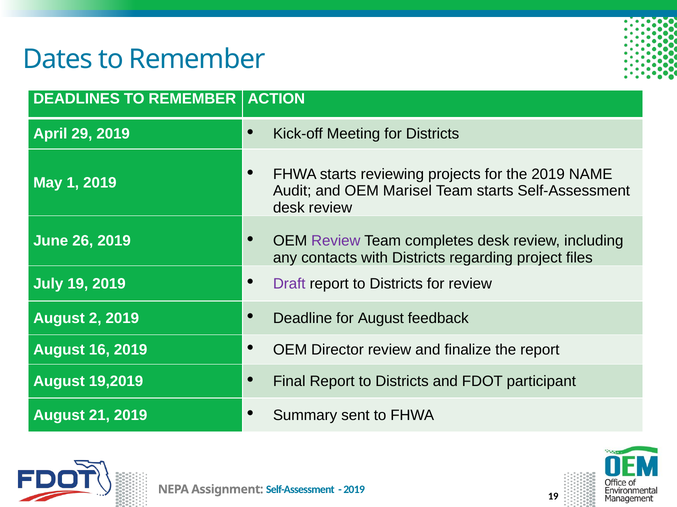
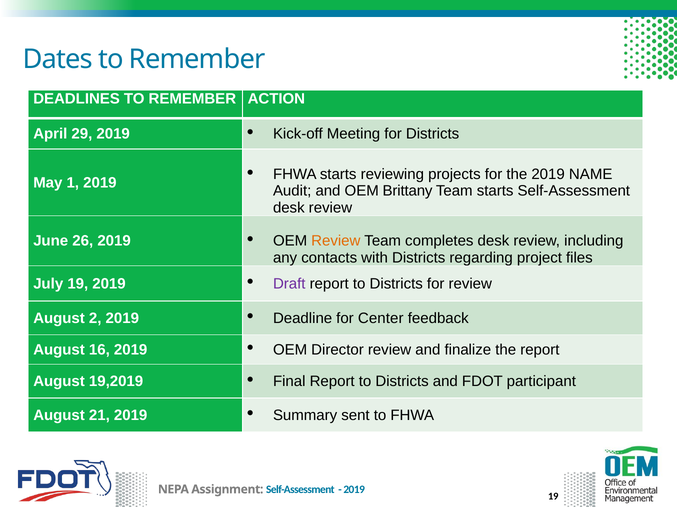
Marisel: Marisel -> Brittany
Review at (336, 241) colour: purple -> orange
for August: August -> Center
